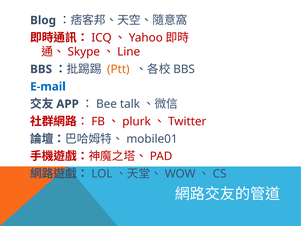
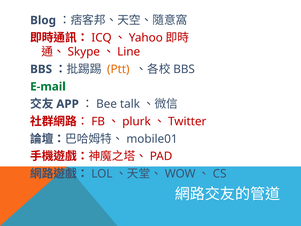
E-mail colour: blue -> green
